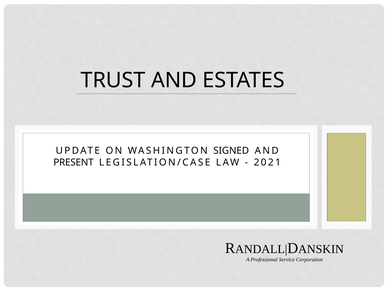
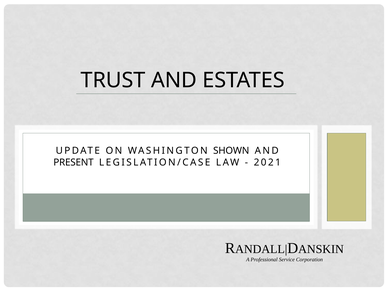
SIGNED: SIGNED -> SHOWN
